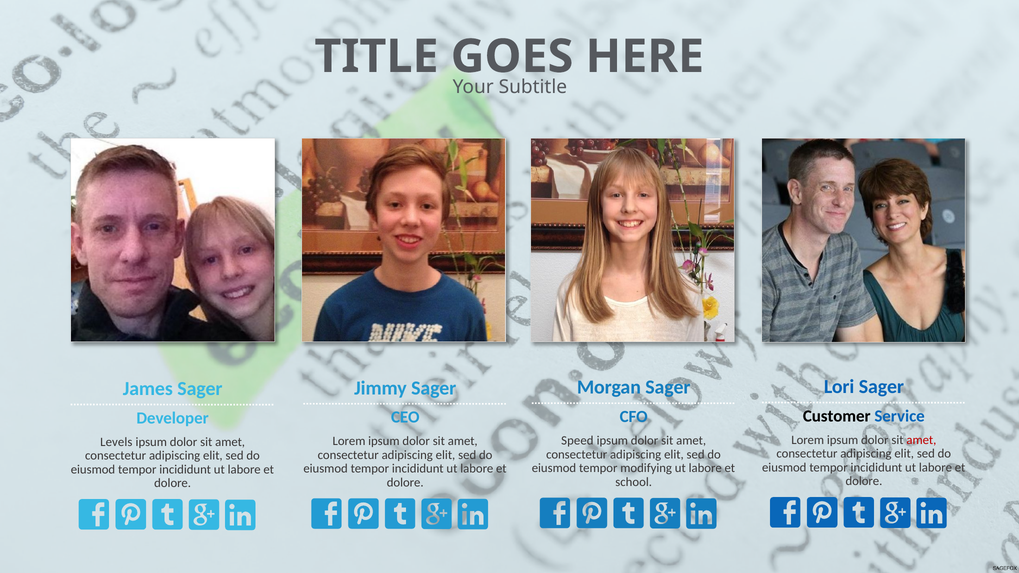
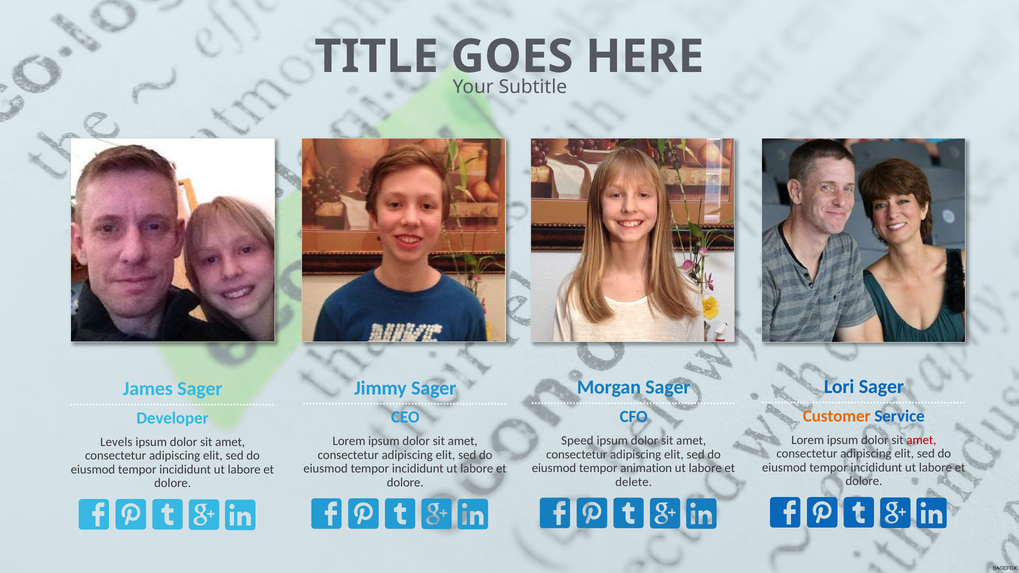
Customer colour: black -> orange
modifying: modifying -> animation
school: school -> delete
